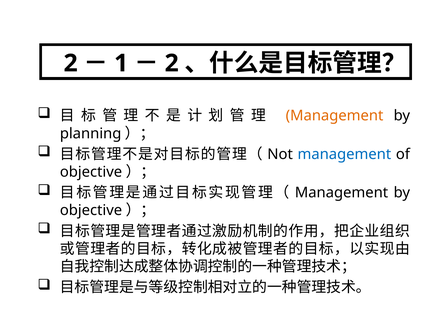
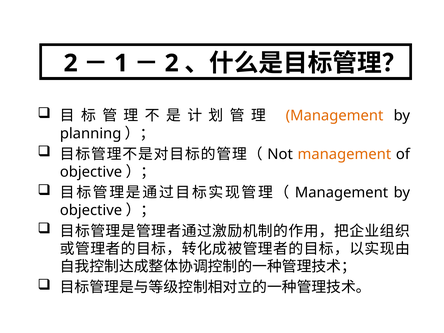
management at (344, 154) colour: blue -> orange
